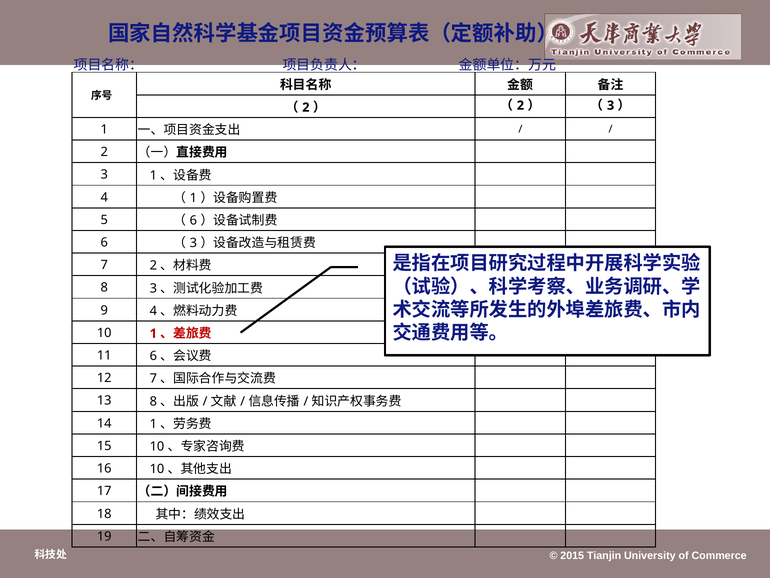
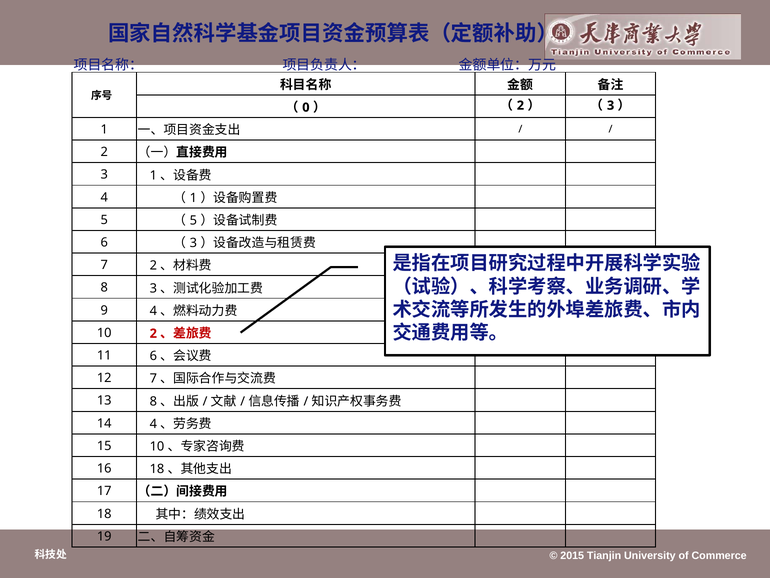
2 at (306, 107): 2 -> 0
6 at (193, 220): 6 -> 5
10 1: 1 -> 2
14 1: 1 -> 4
16 10: 10 -> 18
